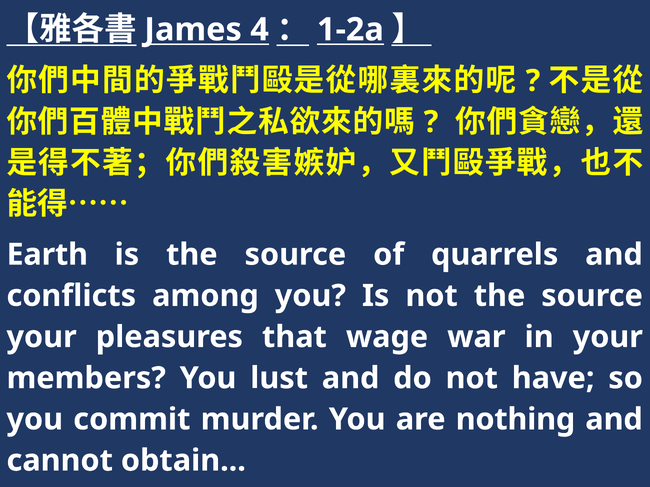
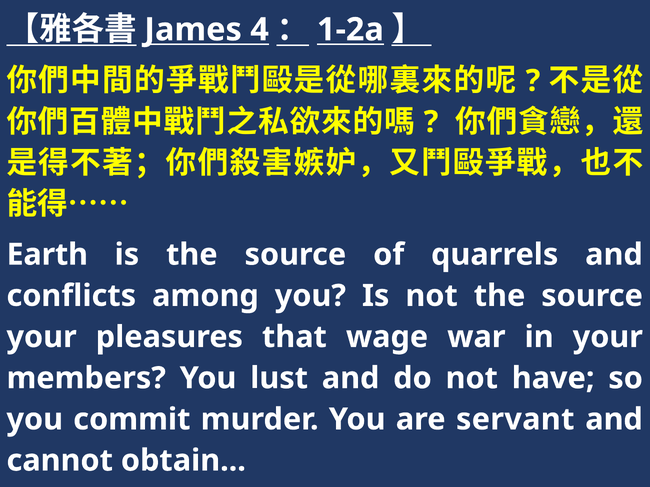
nothing: nothing -> servant
